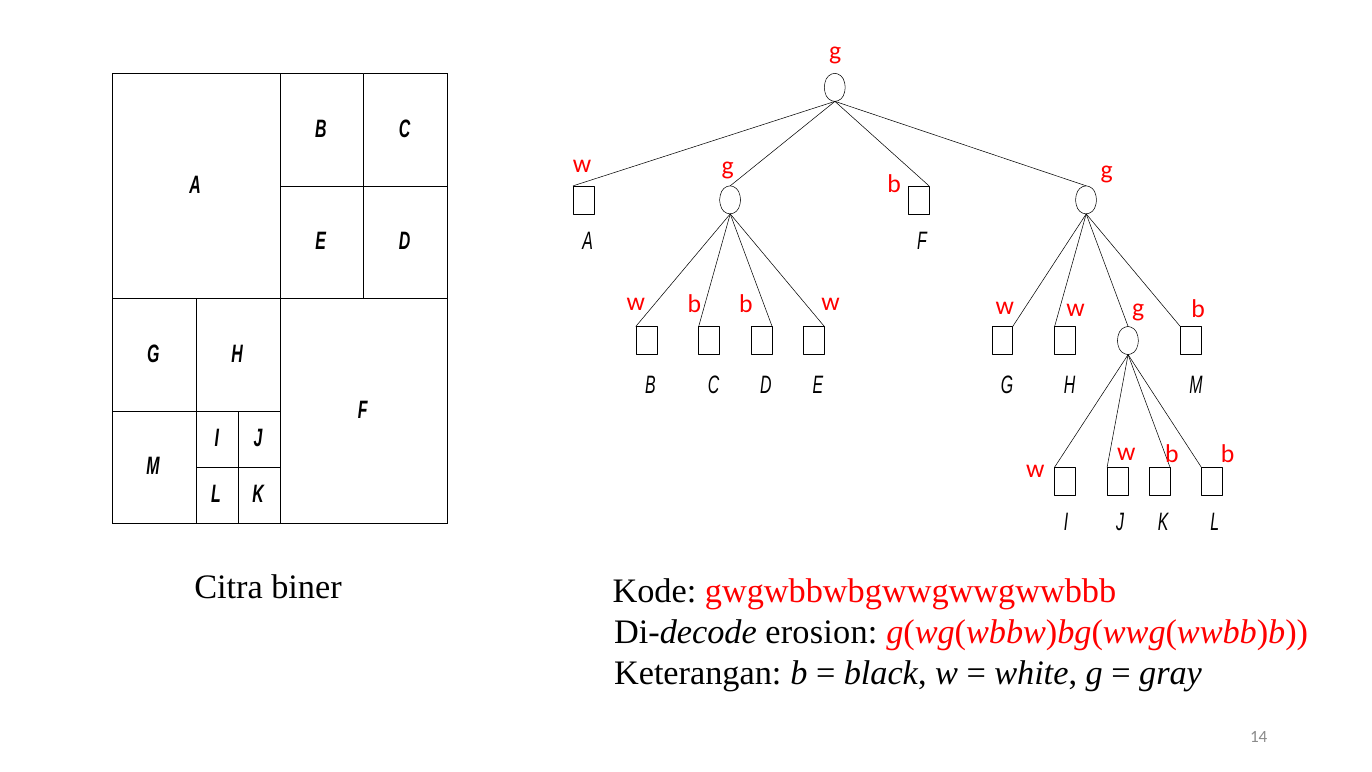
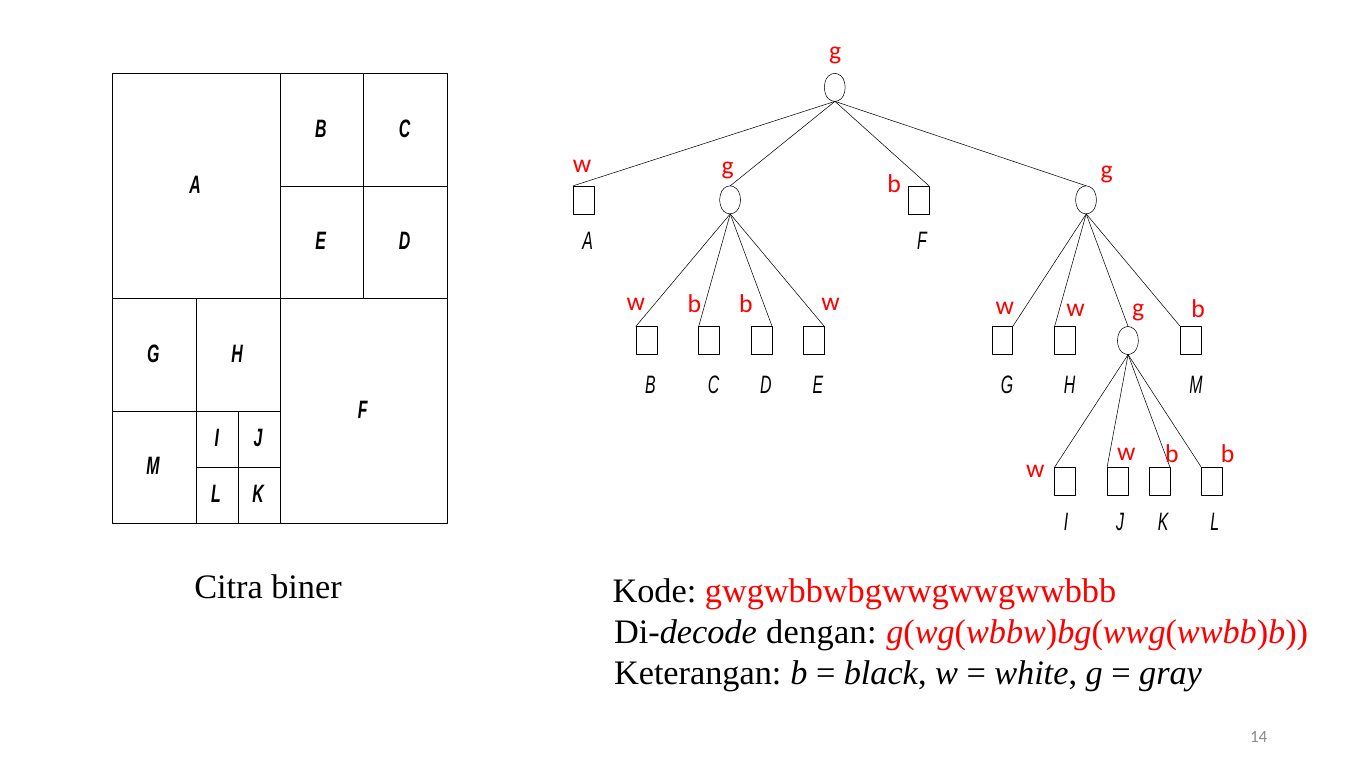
erosion: erosion -> dengan
